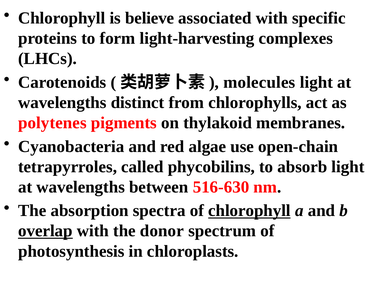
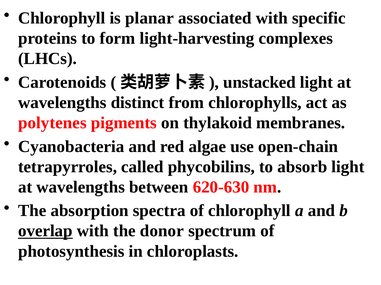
believe: believe -> planar
molecules: molecules -> unstacked
516-630: 516-630 -> 620-630
chlorophyll at (249, 211) underline: present -> none
